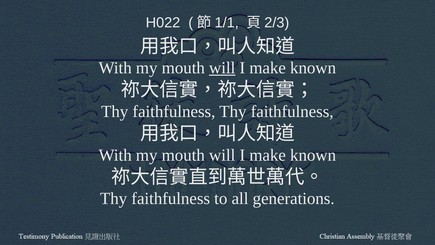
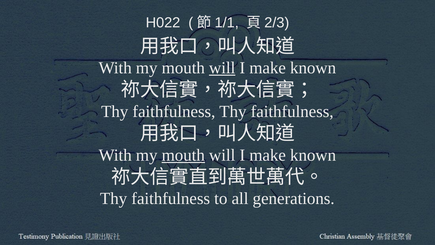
mouth at (183, 155) underline: none -> present
